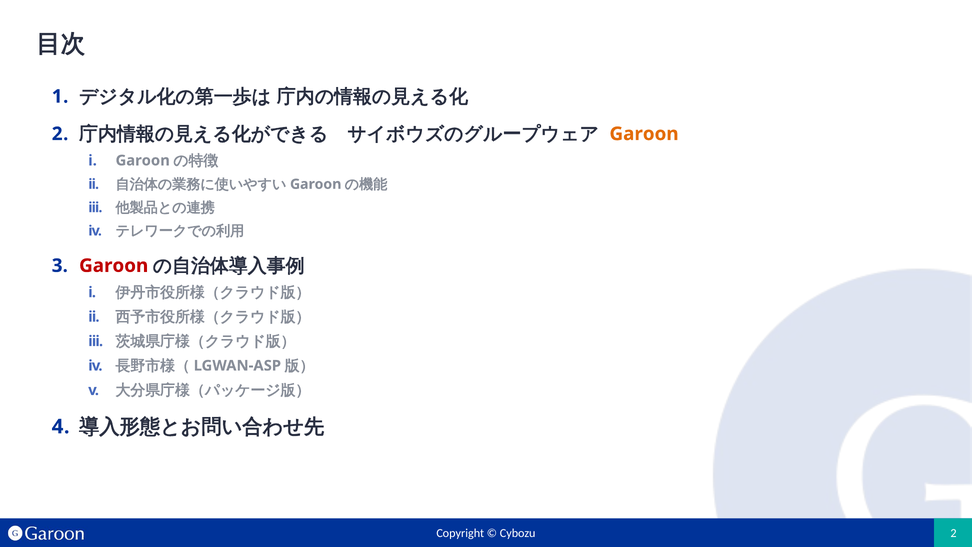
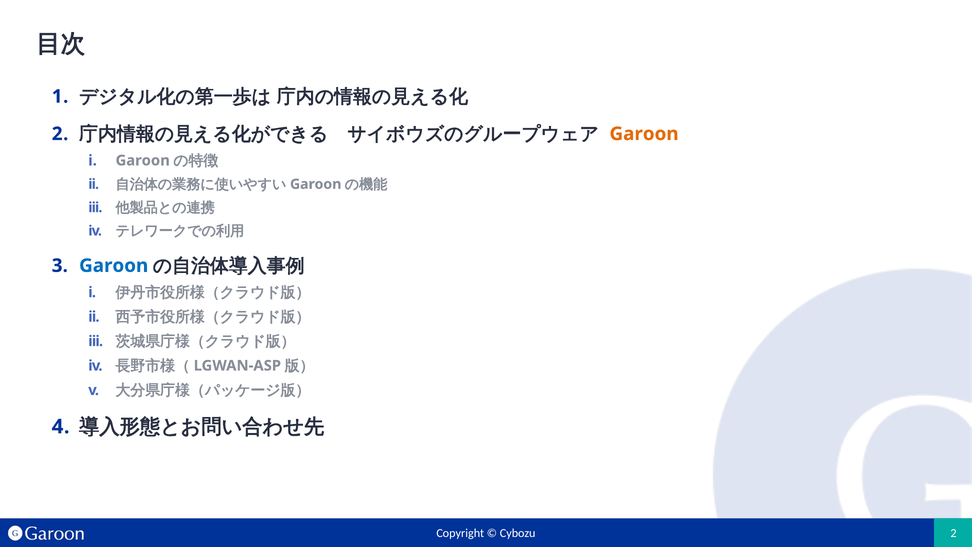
Garoon at (114, 266) colour: red -> blue
